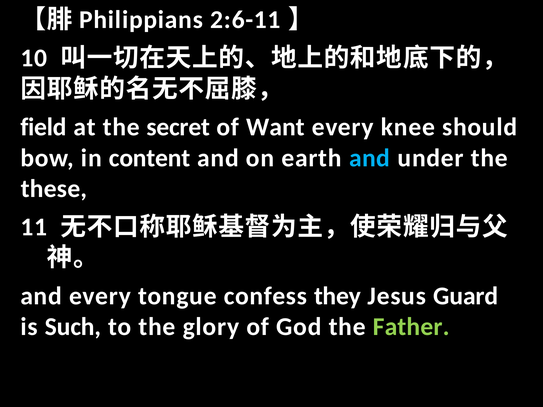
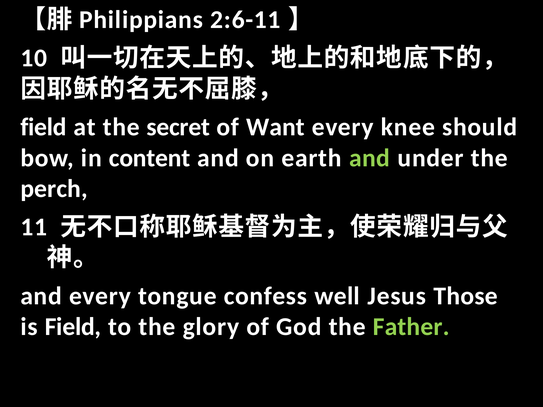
and at (369, 158) colour: light blue -> light green
these: these -> perch
they: they -> well
Guard: Guard -> Those
is Such: Such -> Field
